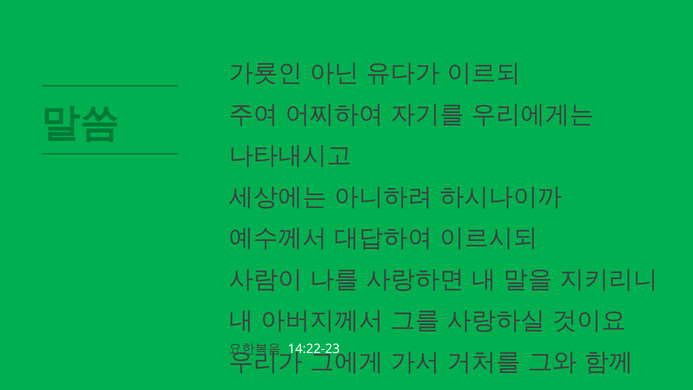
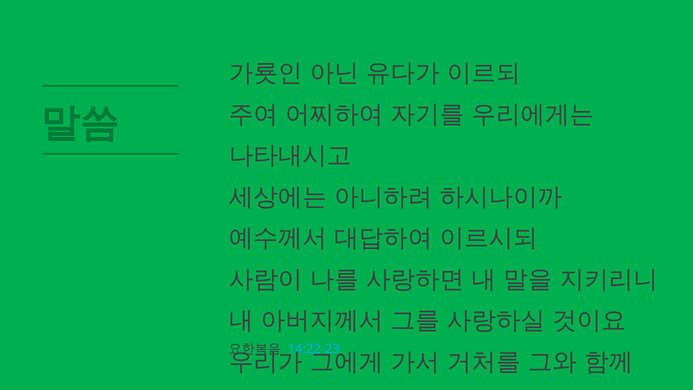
14:22-23 colour: white -> light blue
